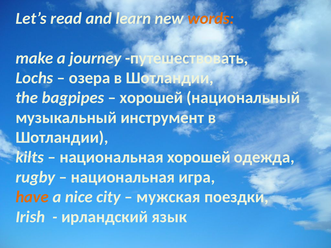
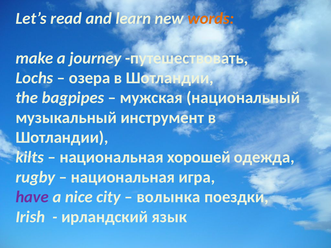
хорошей at (151, 98): хорошей -> мужская
have colour: orange -> purple
мужская: мужская -> волынка
